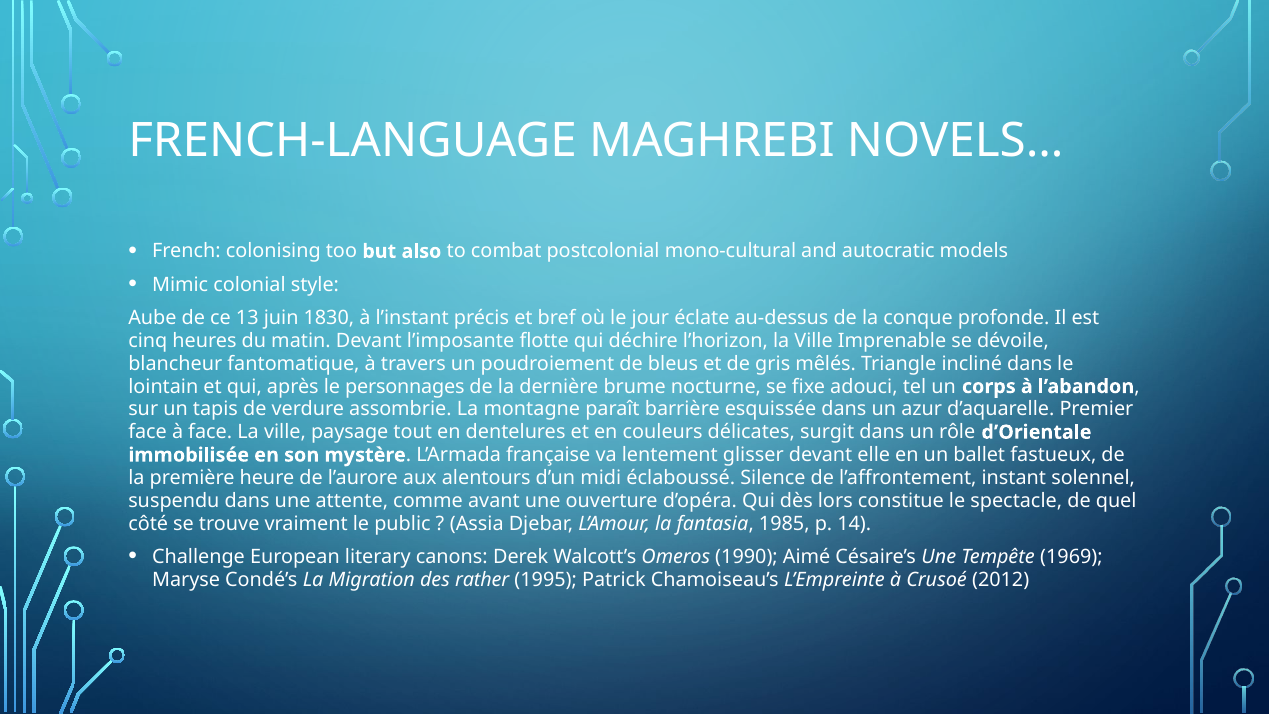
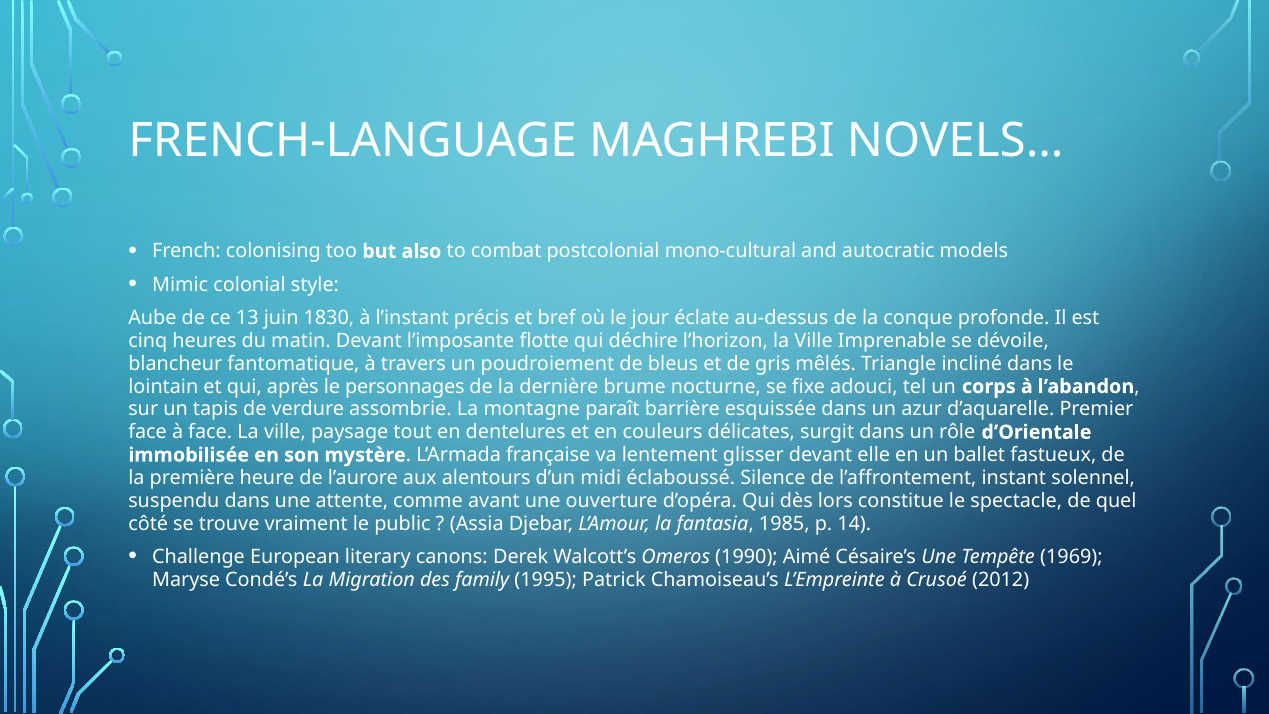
rather: rather -> family
